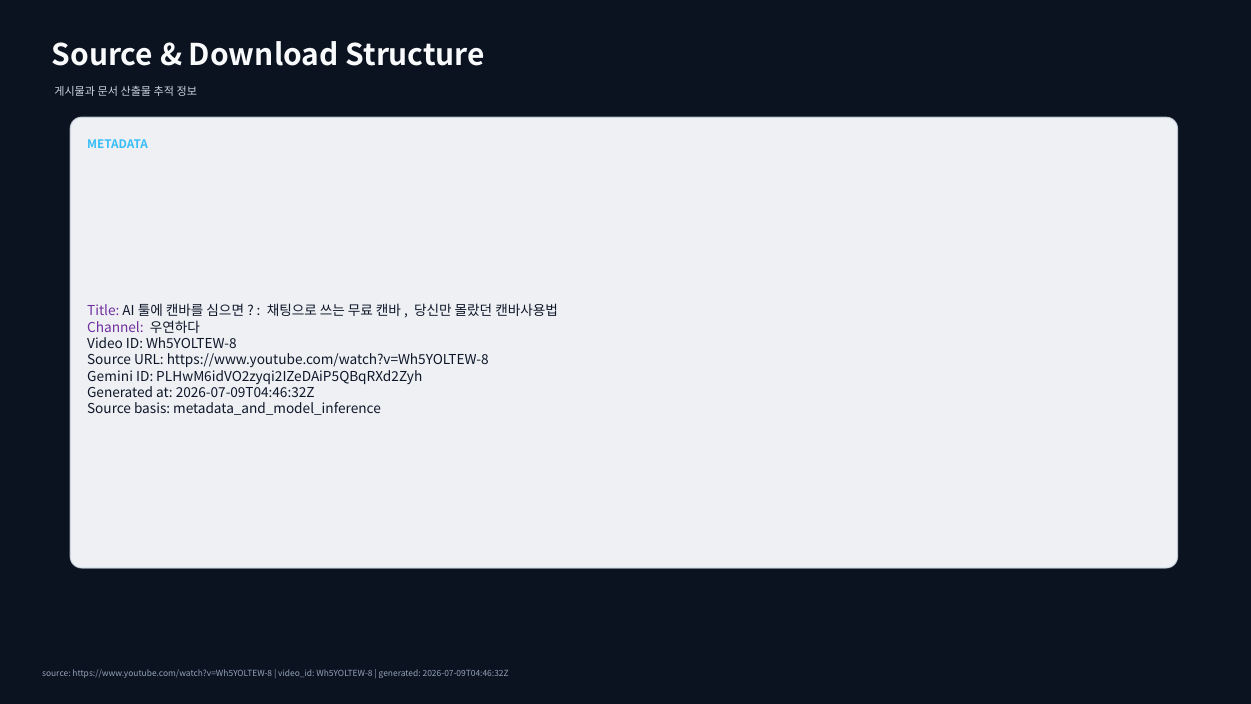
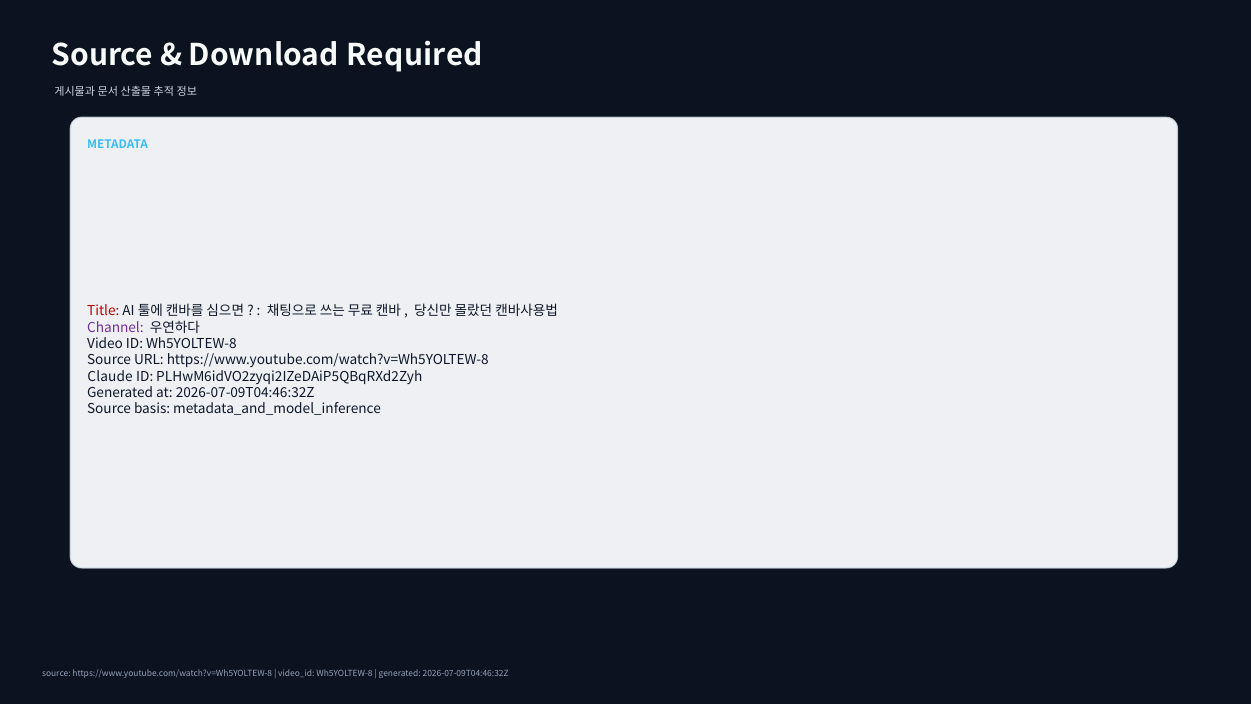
Structure: Structure -> Required
Title colour: purple -> red
Gemini: Gemini -> Claude
